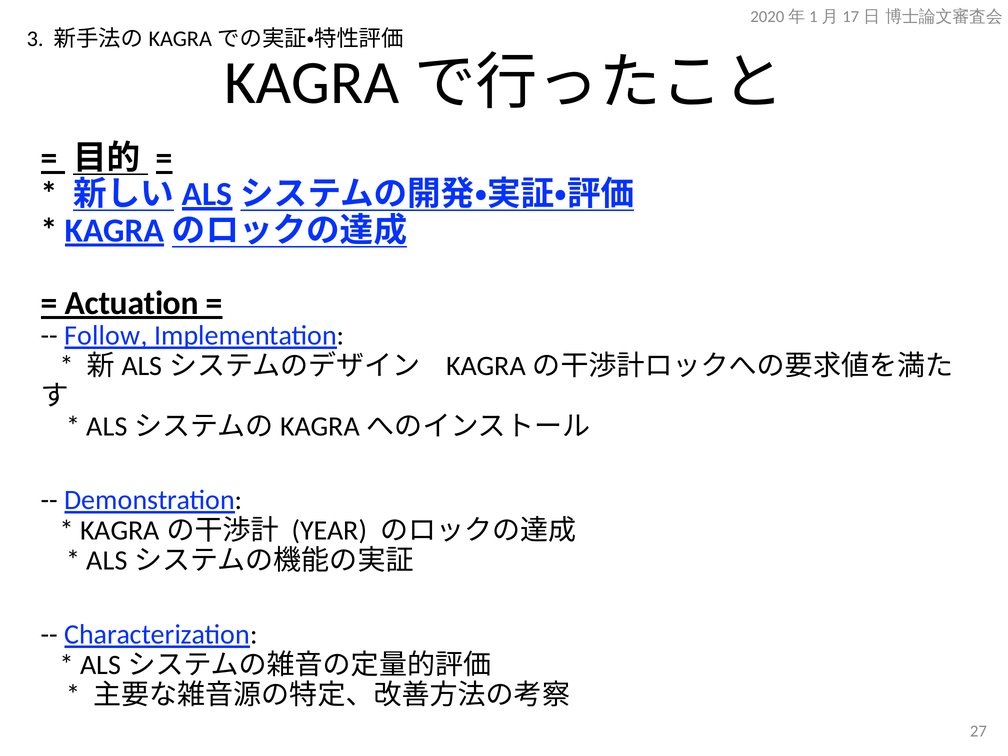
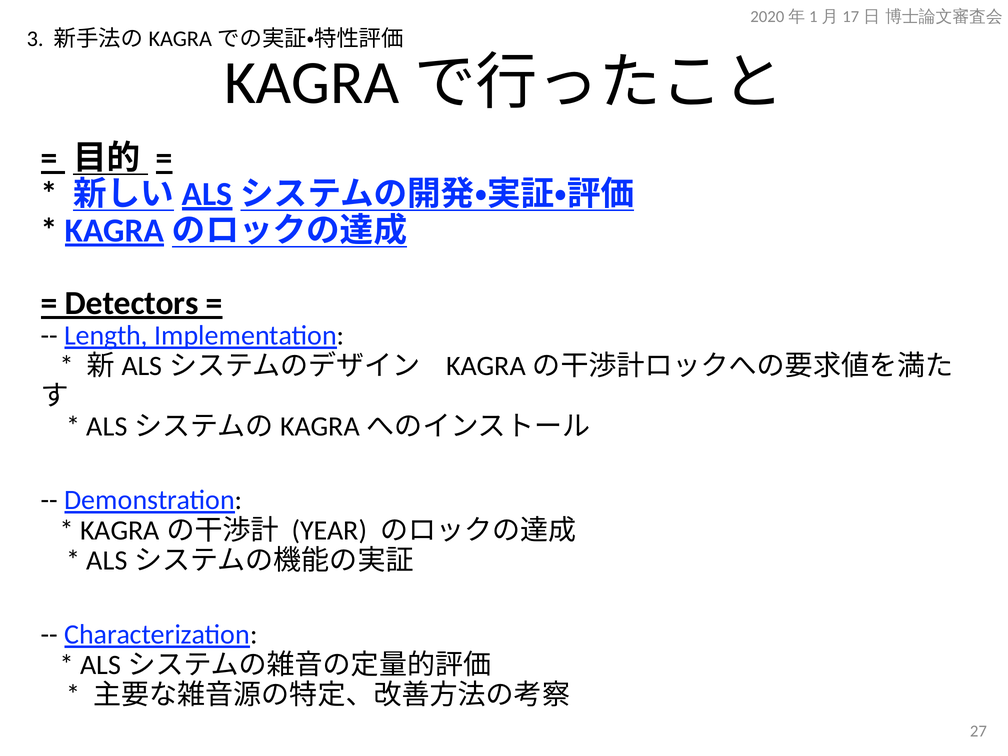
Actuation: Actuation -> Detectors
Follow: Follow -> Length
